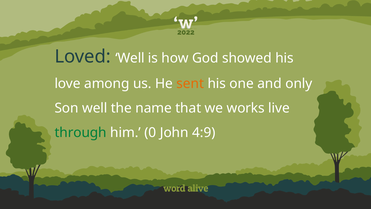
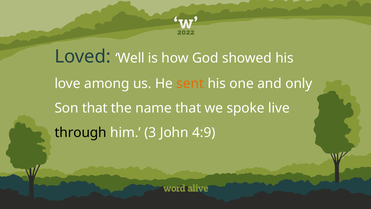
Son well: well -> that
works: works -> spoke
through colour: green -> black
0: 0 -> 3
